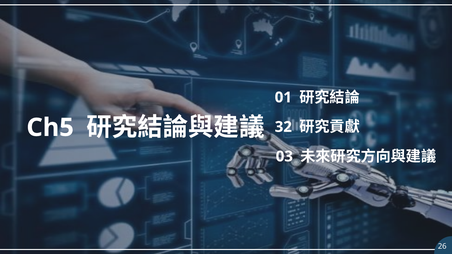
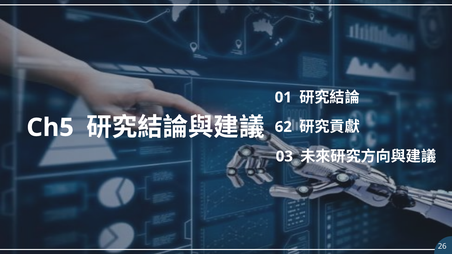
32: 32 -> 62
